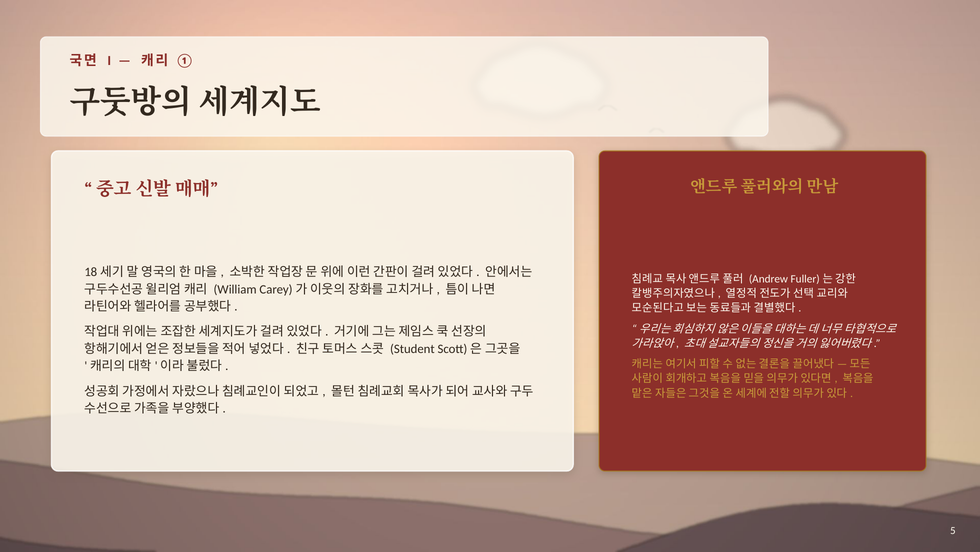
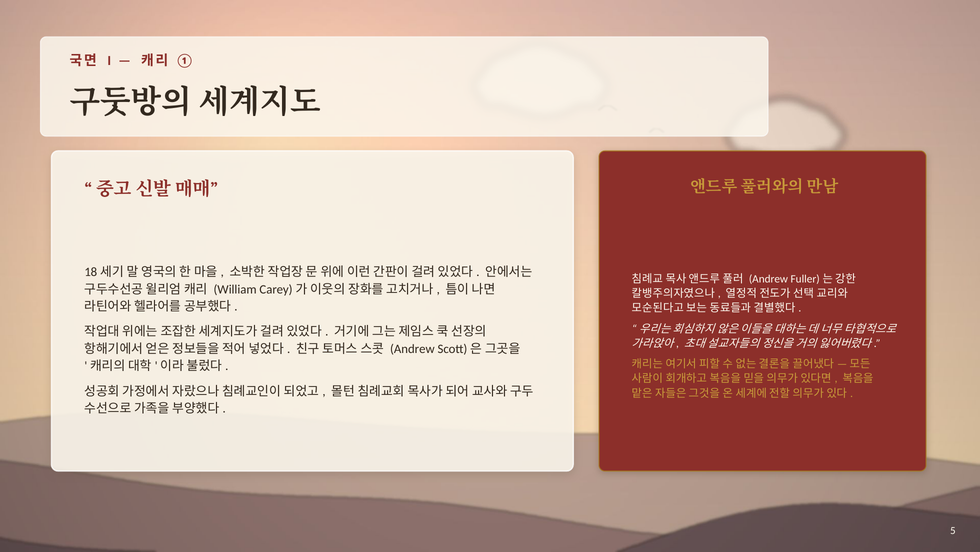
Student at (412, 348): Student -> Andrew
